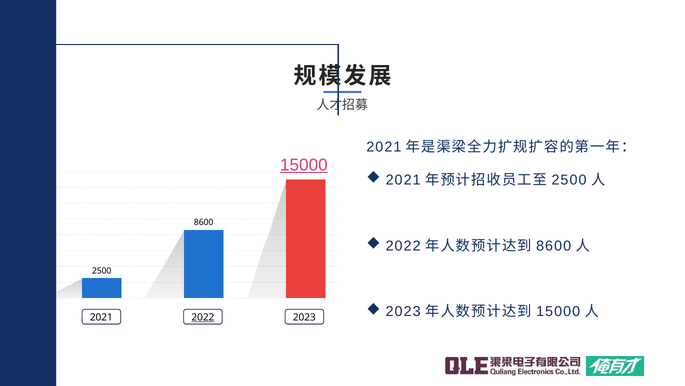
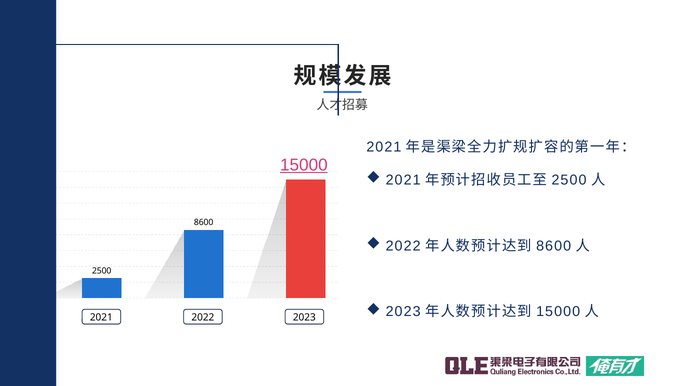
2022 at (203, 317) underline: present -> none
